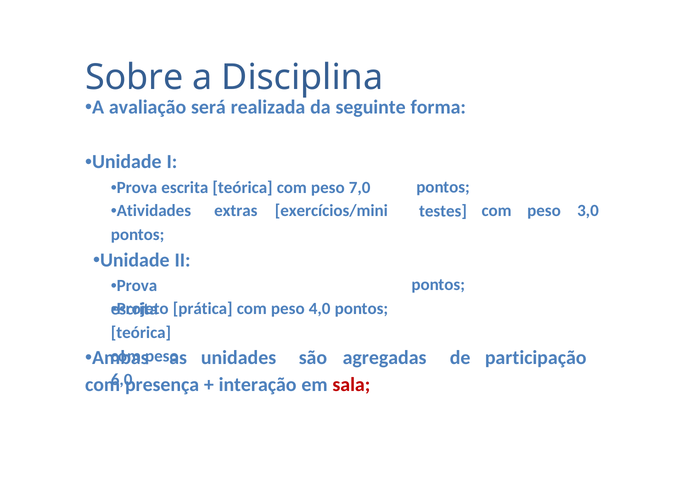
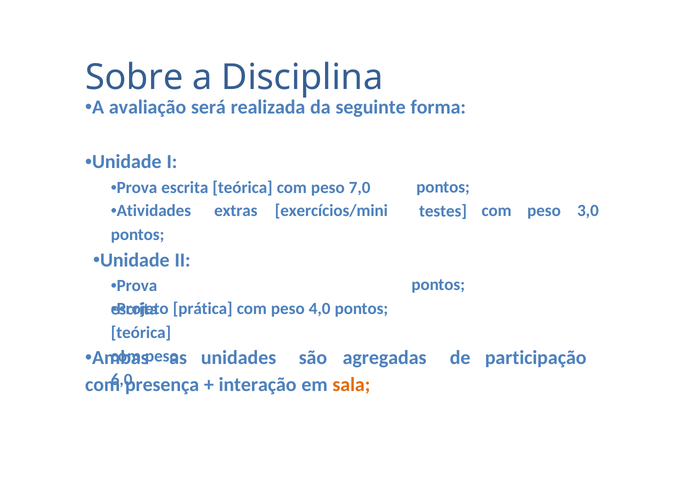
sala colour: red -> orange
